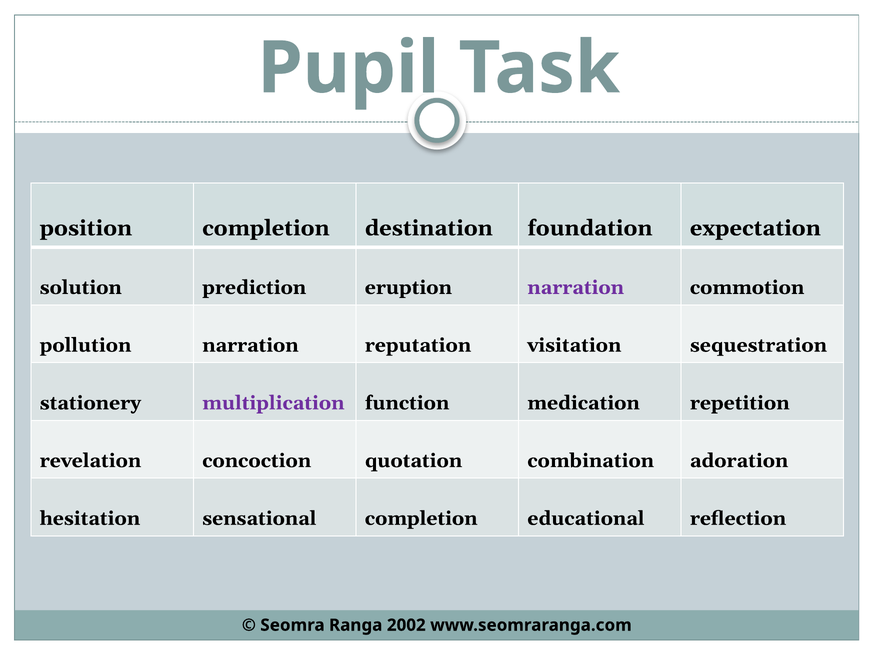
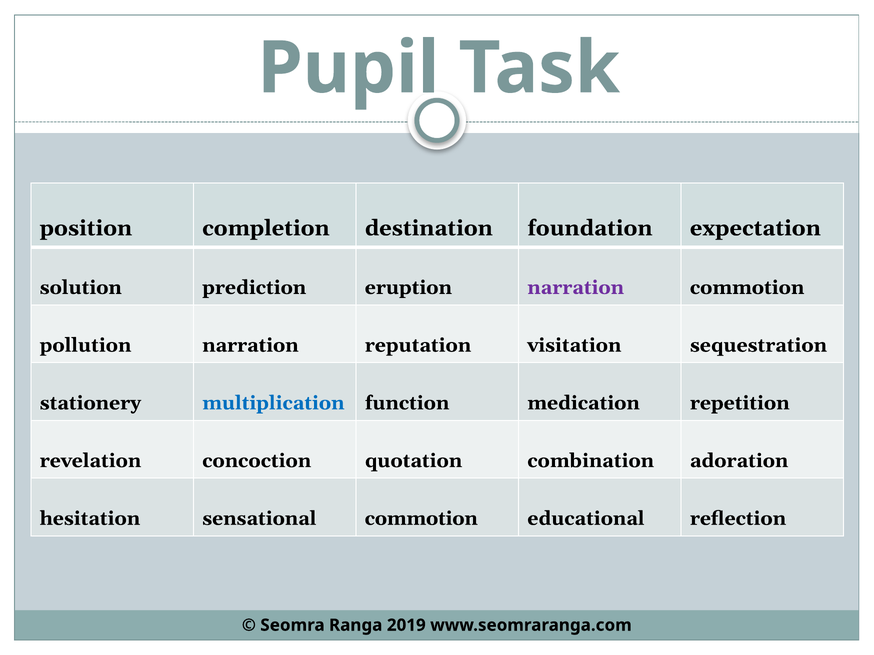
multiplication colour: purple -> blue
sensational completion: completion -> commotion
2002: 2002 -> 2019
